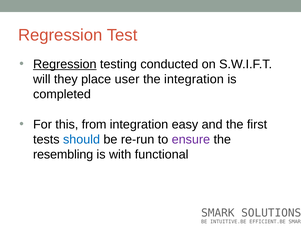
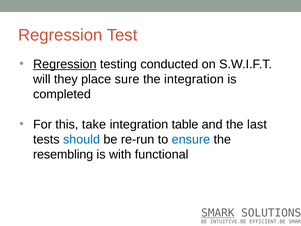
user: user -> sure
from: from -> take
easy: easy -> table
first: first -> last
ensure colour: purple -> blue
SMARK at (218, 213) underline: none -> present
